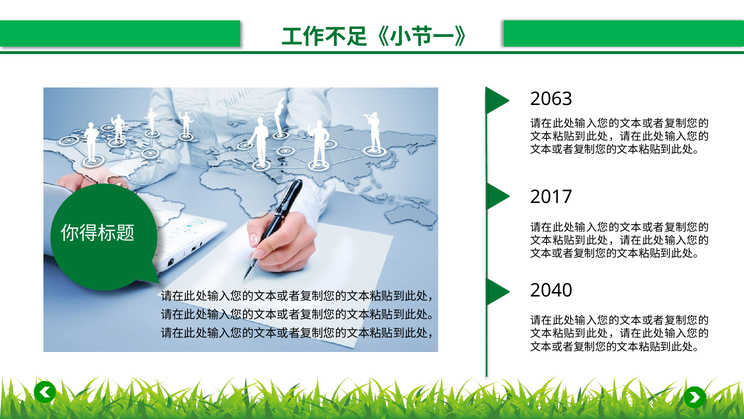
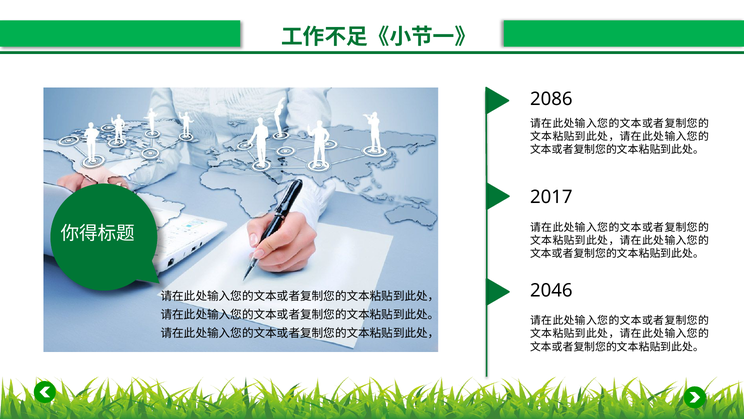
2063: 2063 -> 2086
2040: 2040 -> 2046
